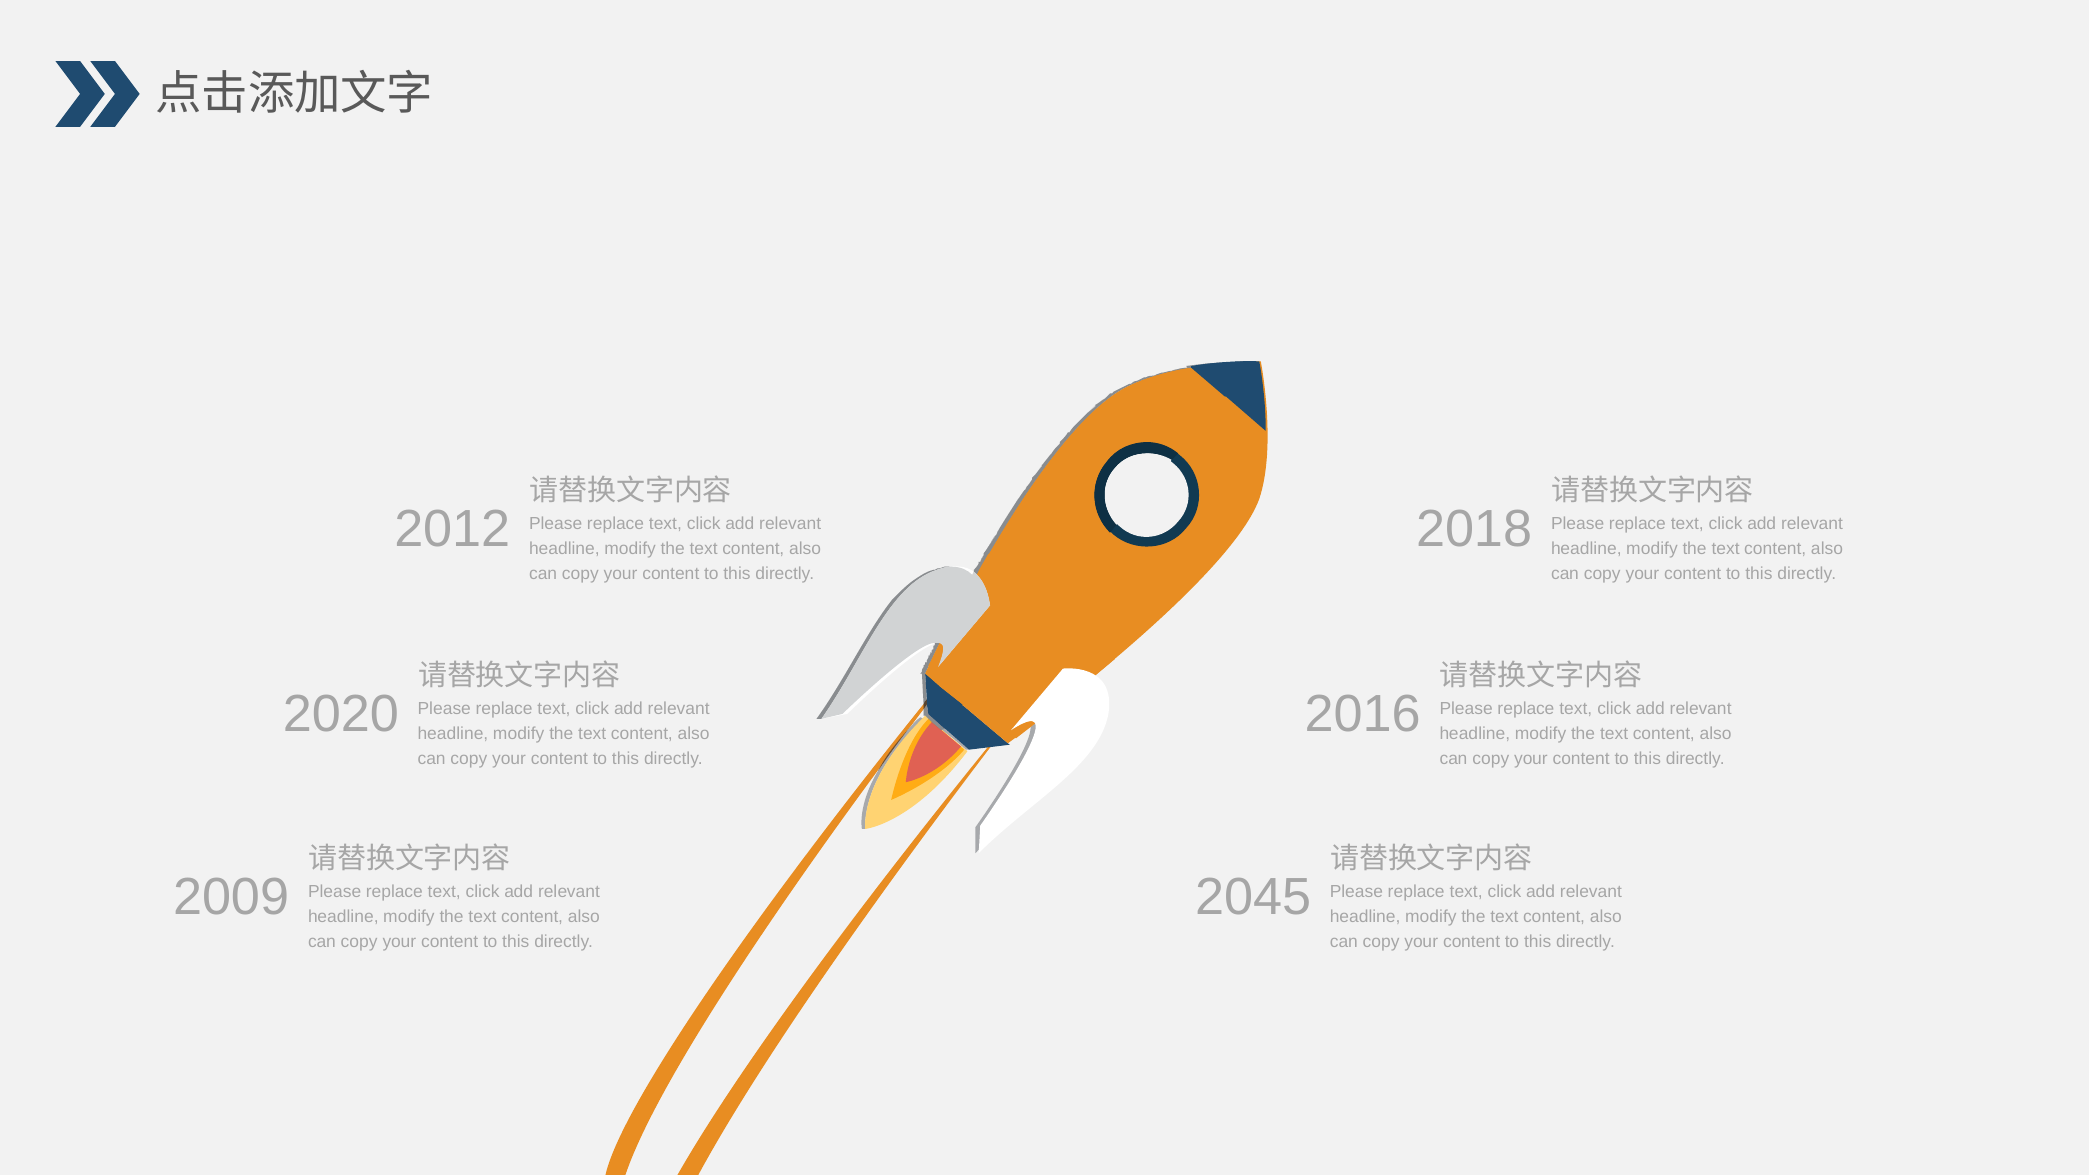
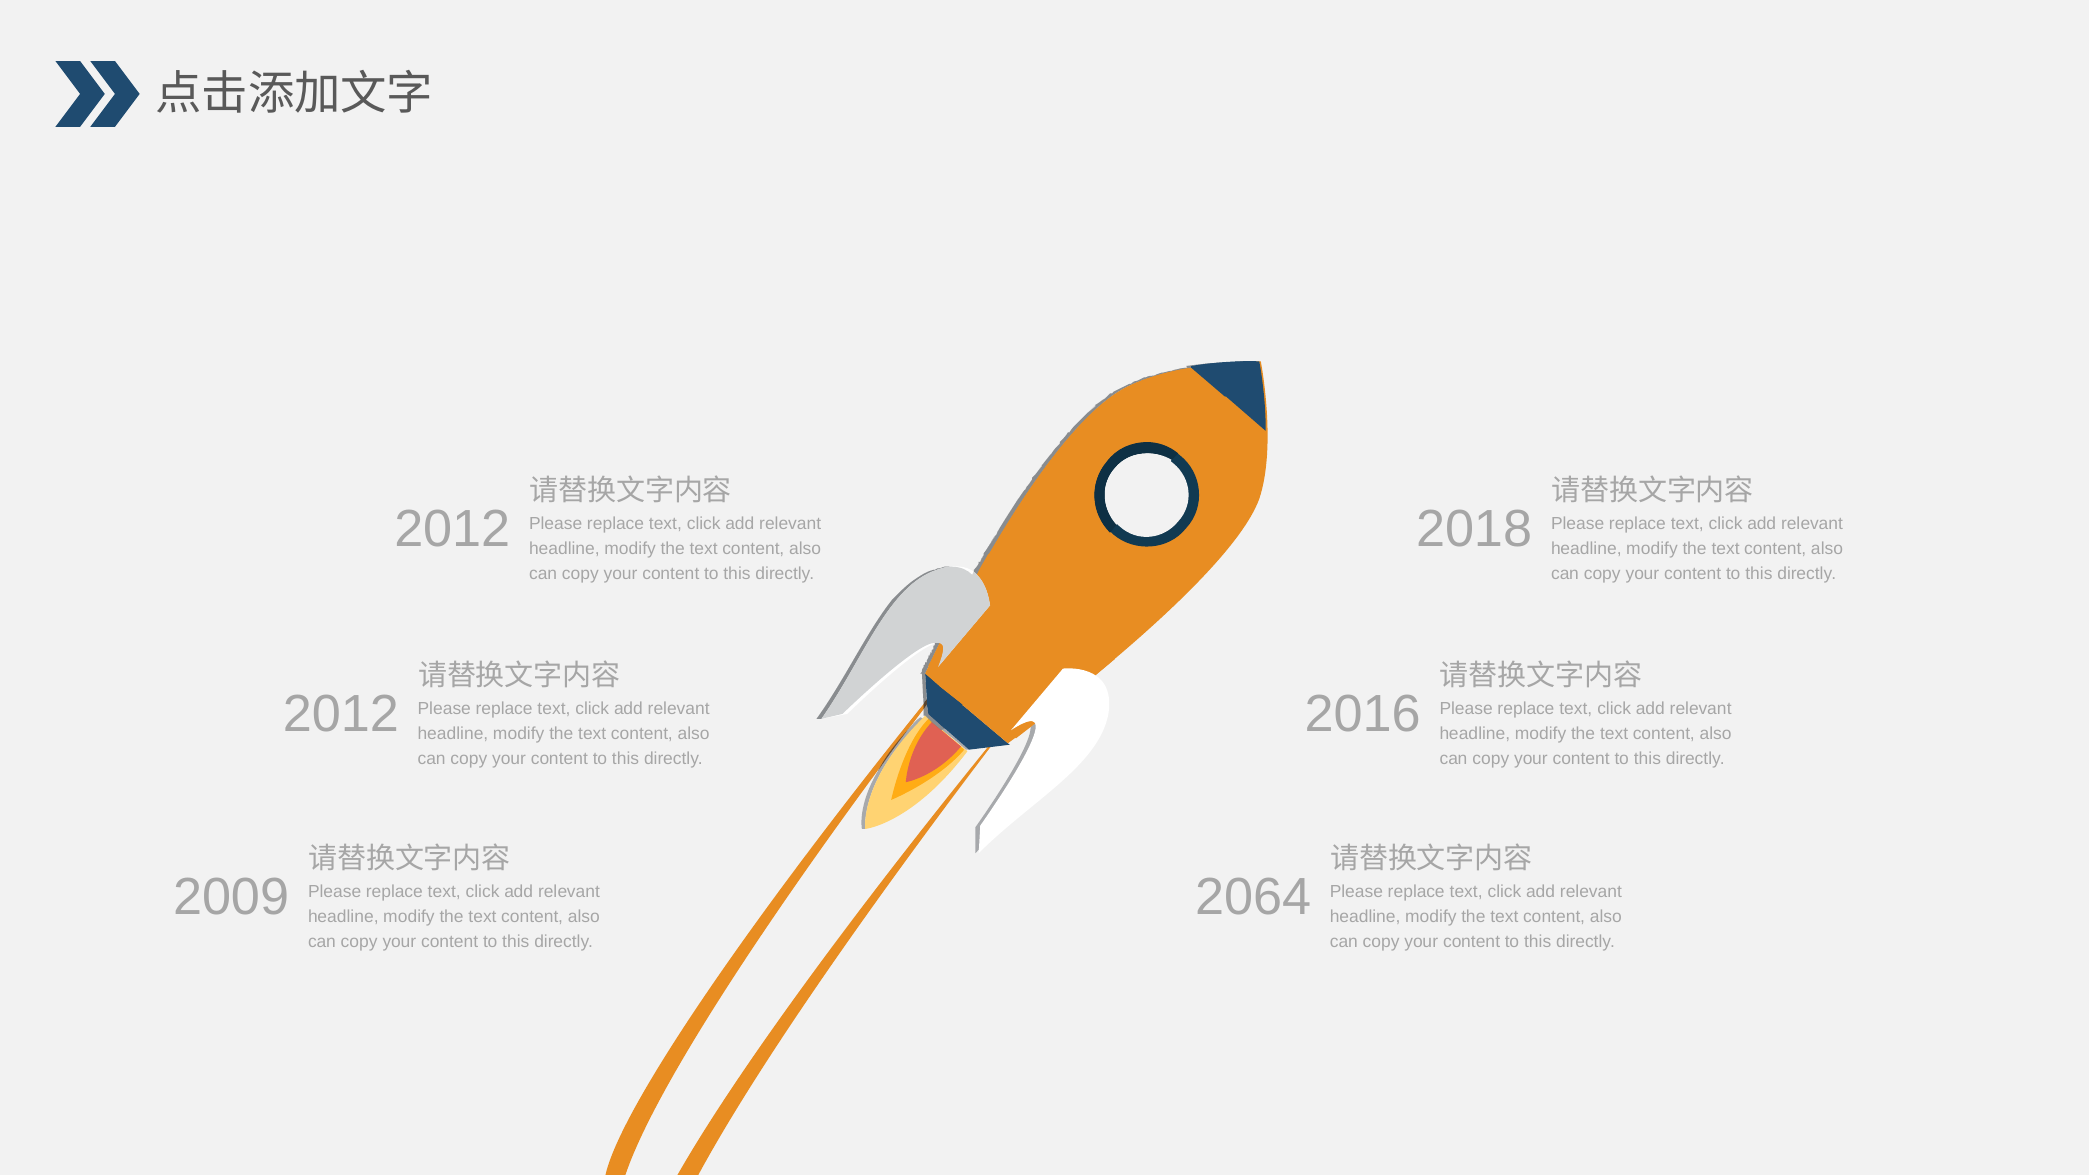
2020 at (341, 715): 2020 -> 2012
2045: 2045 -> 2064
